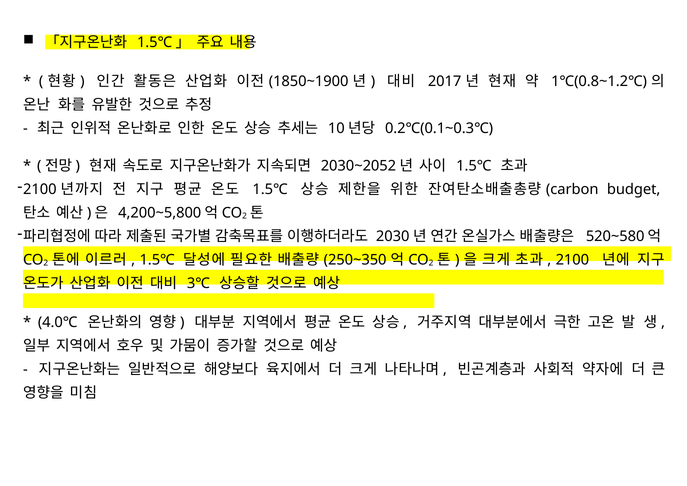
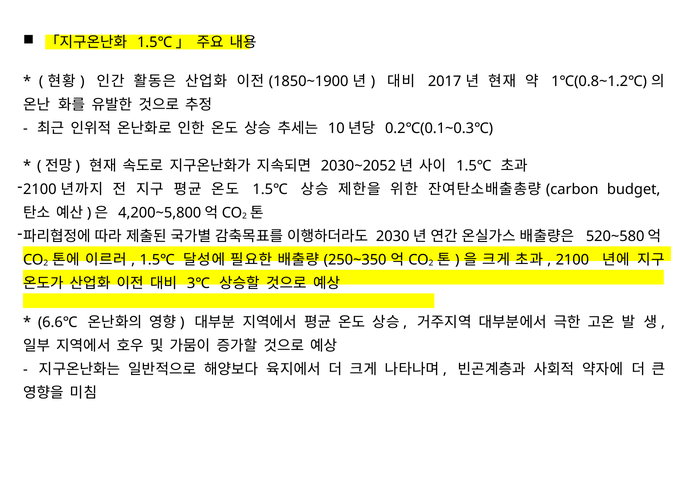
4.0℃: 4.0℃ -> 6.6℃
